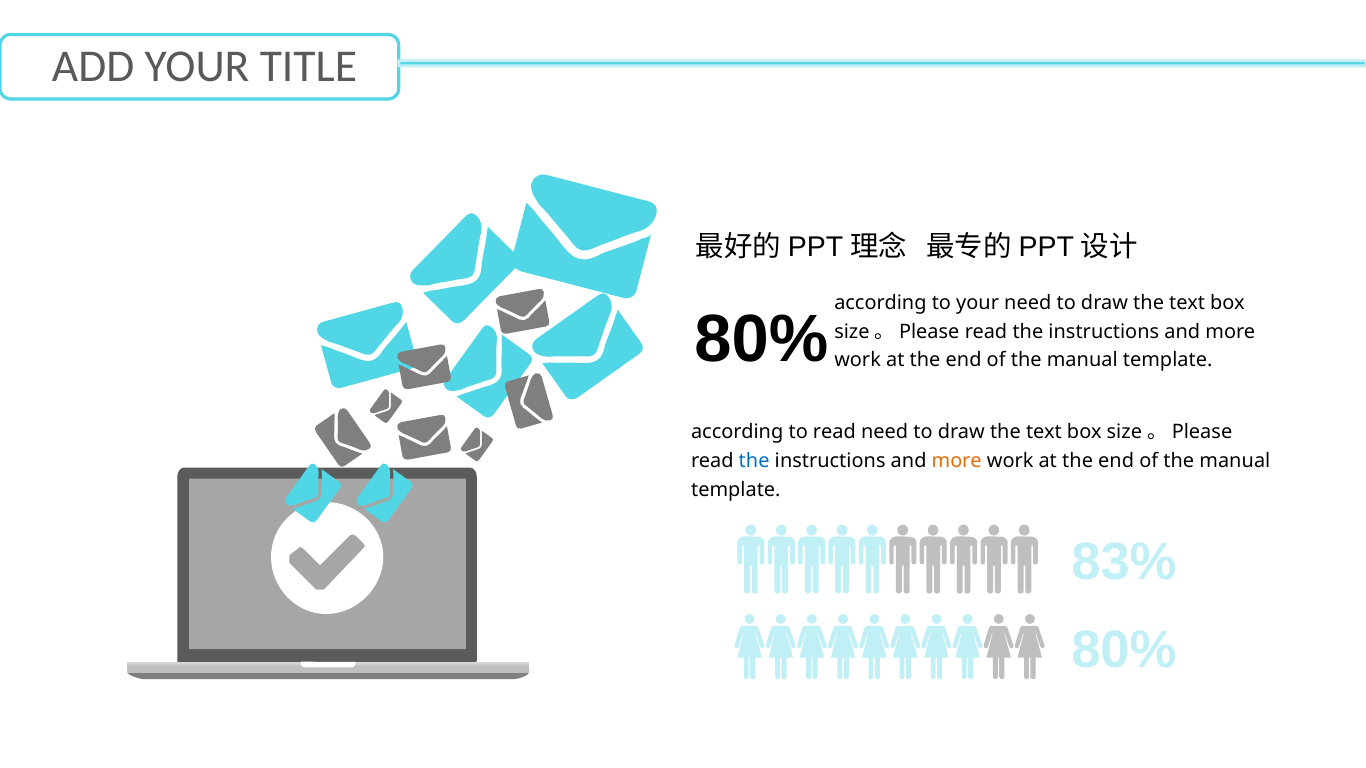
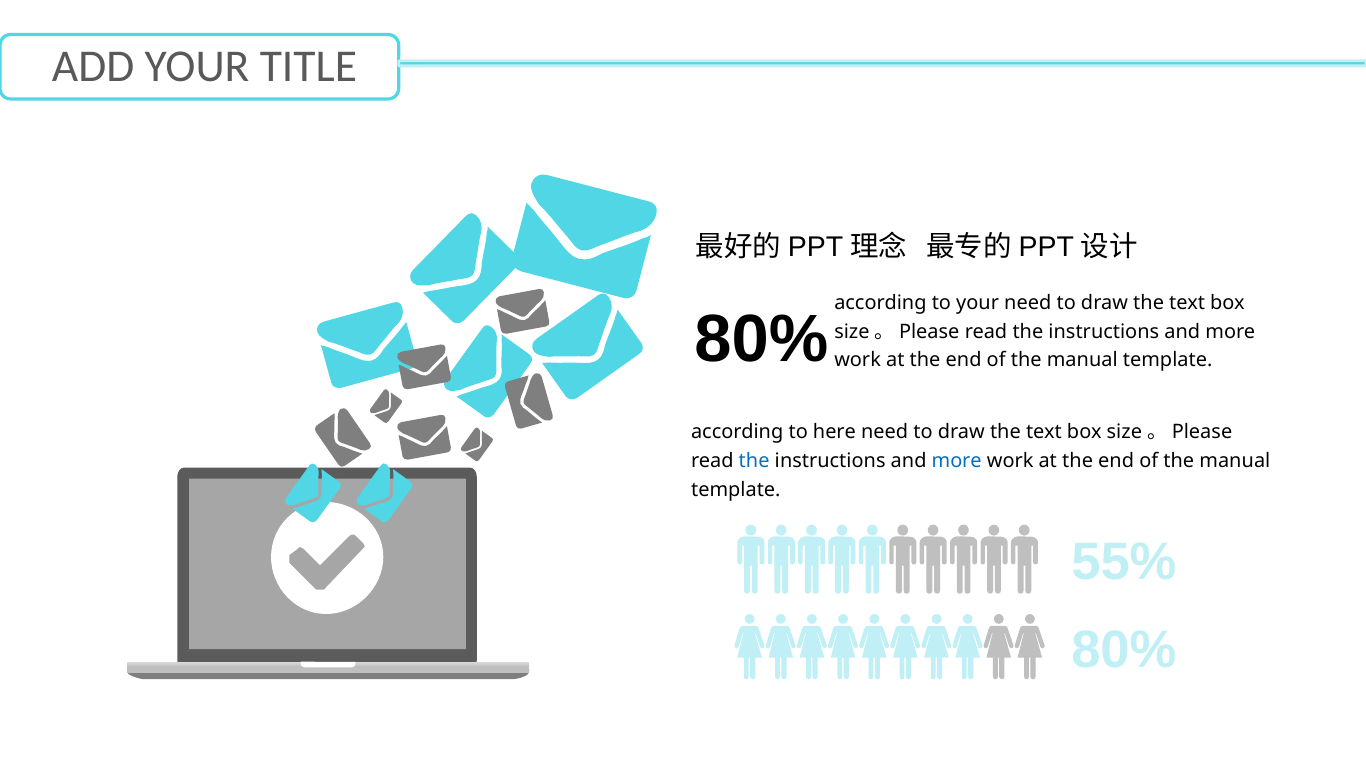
to read: read -> here
more at (957, 461) colour: orange -> blue
83%: 83% -> 55%
